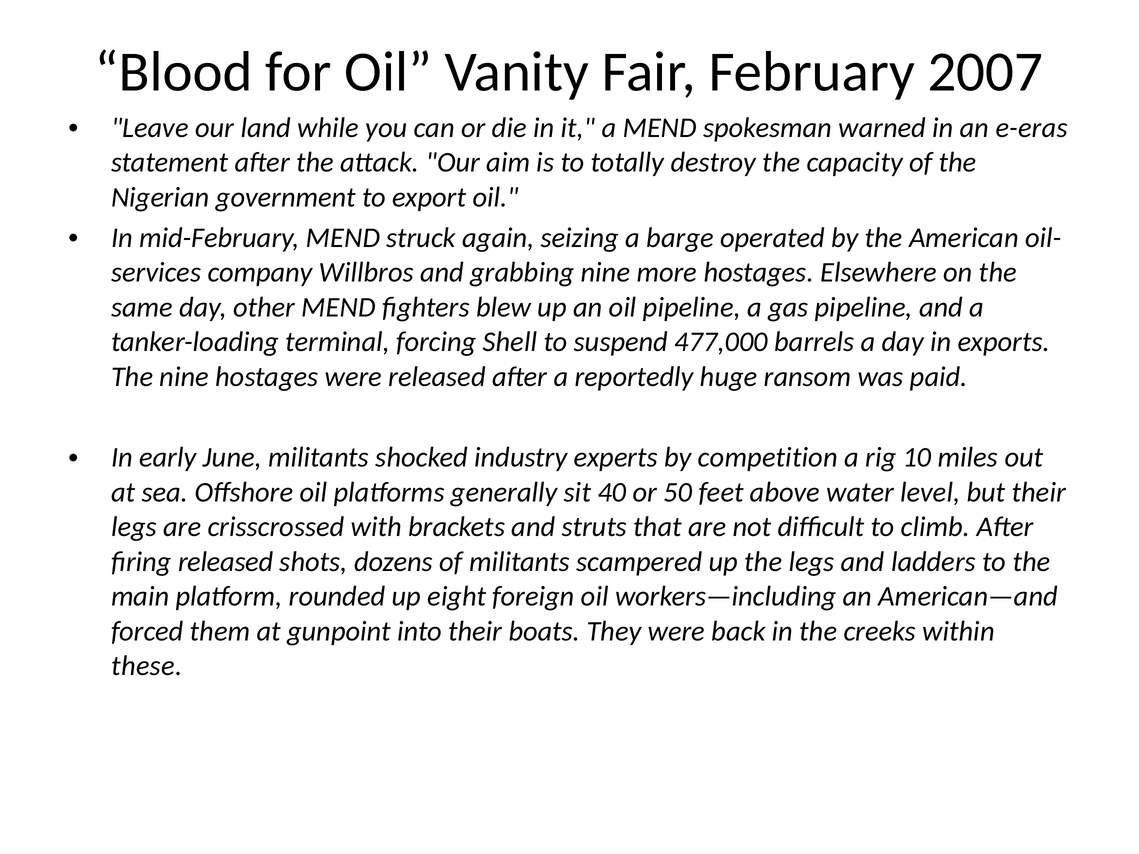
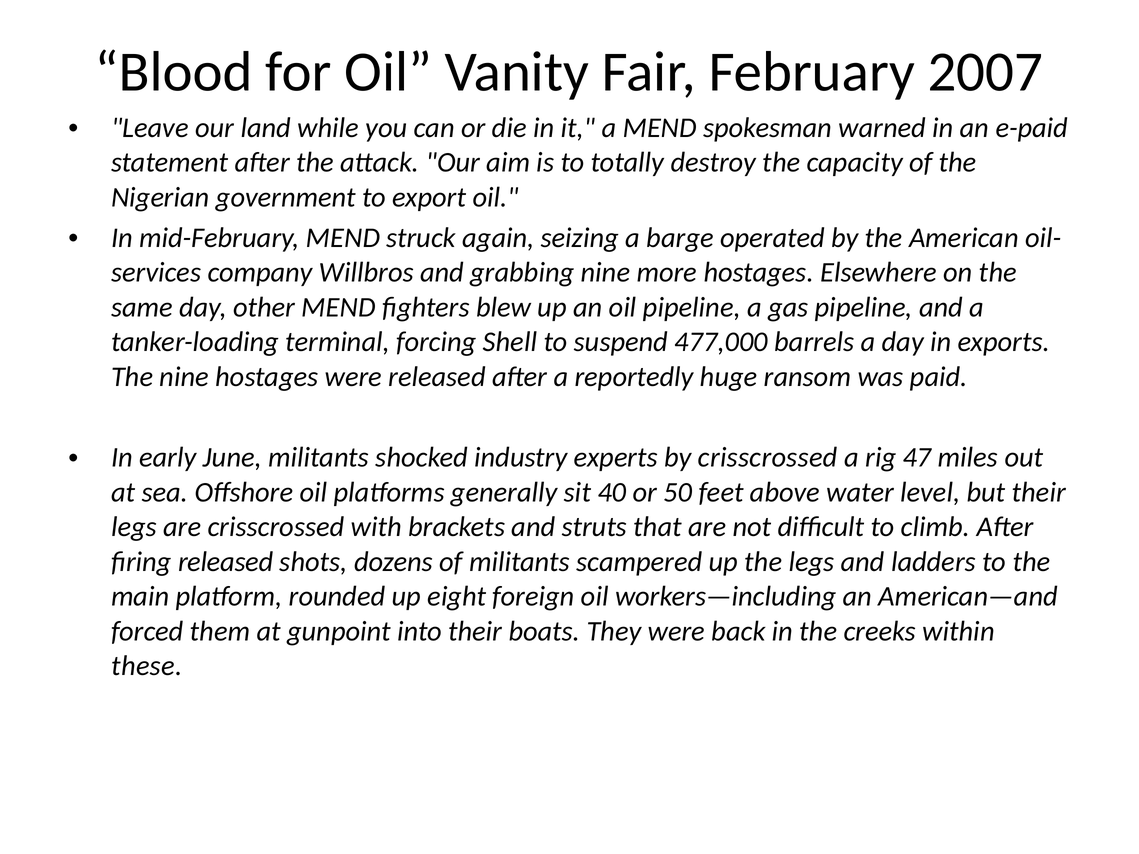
e-eras: e-eras -> e-paid
by competition: competition -> crisscrossed
10: 10 -> 47
